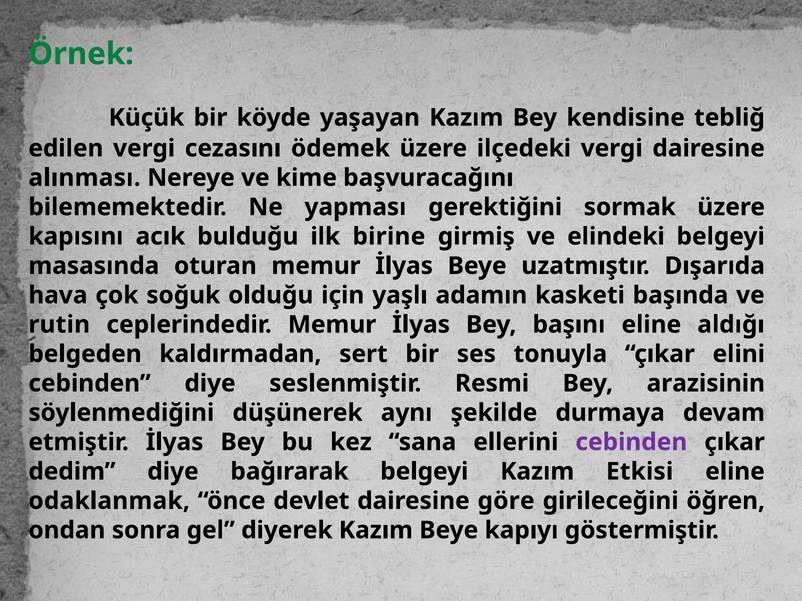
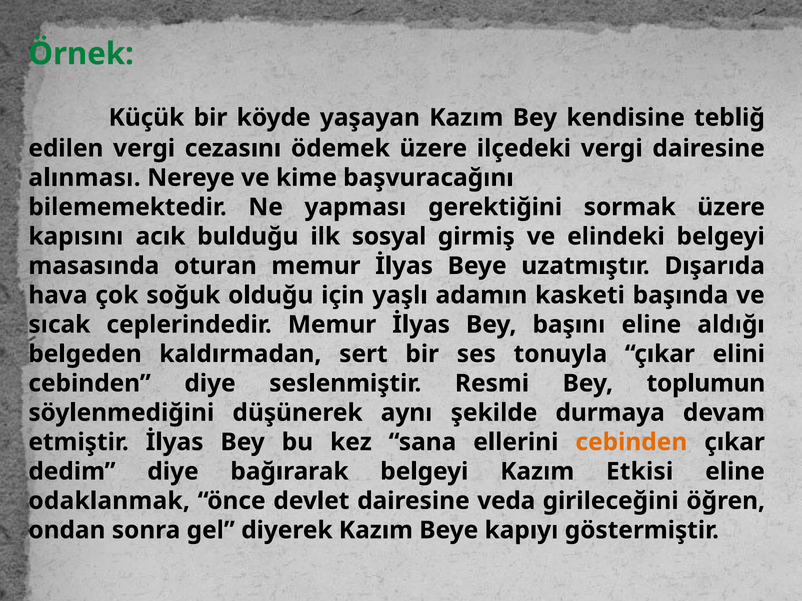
birine: birine -> sosyal
rutin: rutin -> sıcak
arazisinin: arazisinin -> toplumun
cebinden at (631, 442) colour: purple -> orange
göre: göre -> veda
